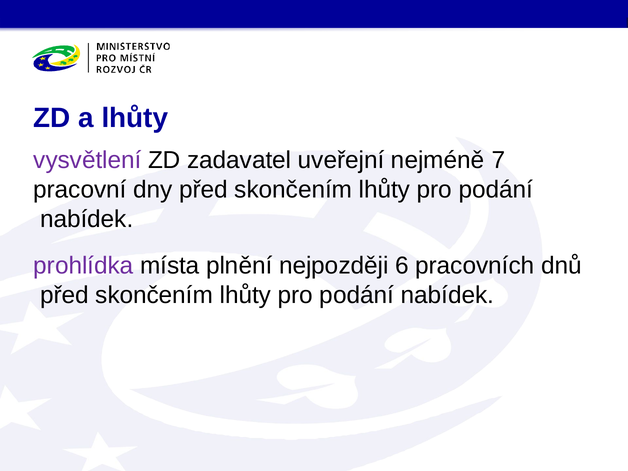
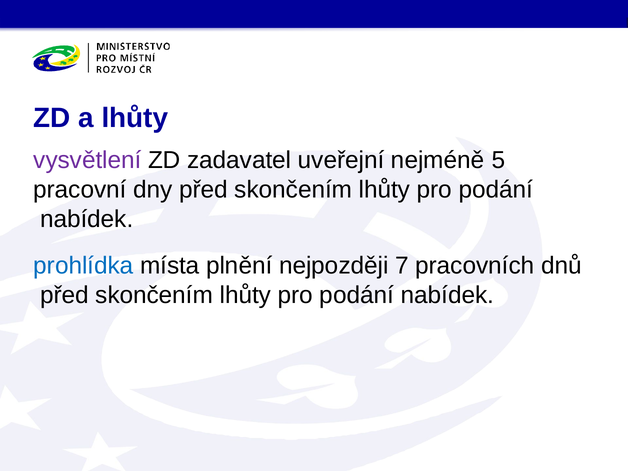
7: 7 -> 5
prohlídka colour: purple -> blue
6: 6 -> 7
